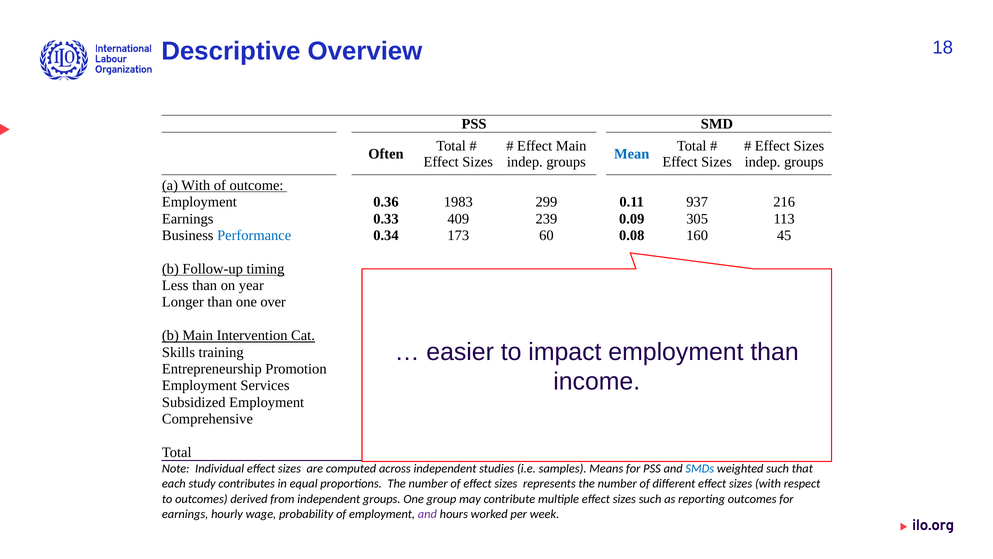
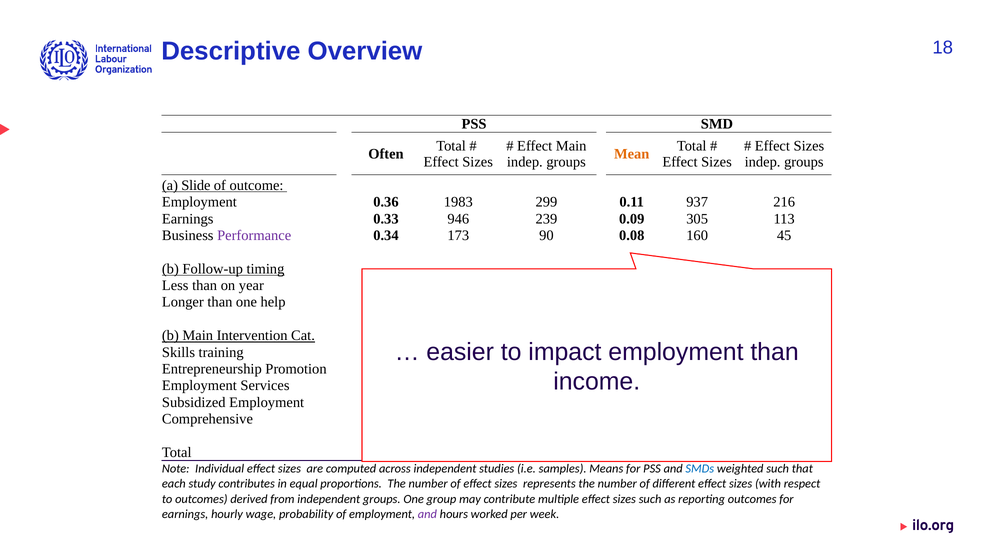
Mean colour: blue -> orange
a With: With -> Slide
409: 409 -> 946
Performance colour: blue -> purple
173 60: 60 -> 90
over: over -> help
